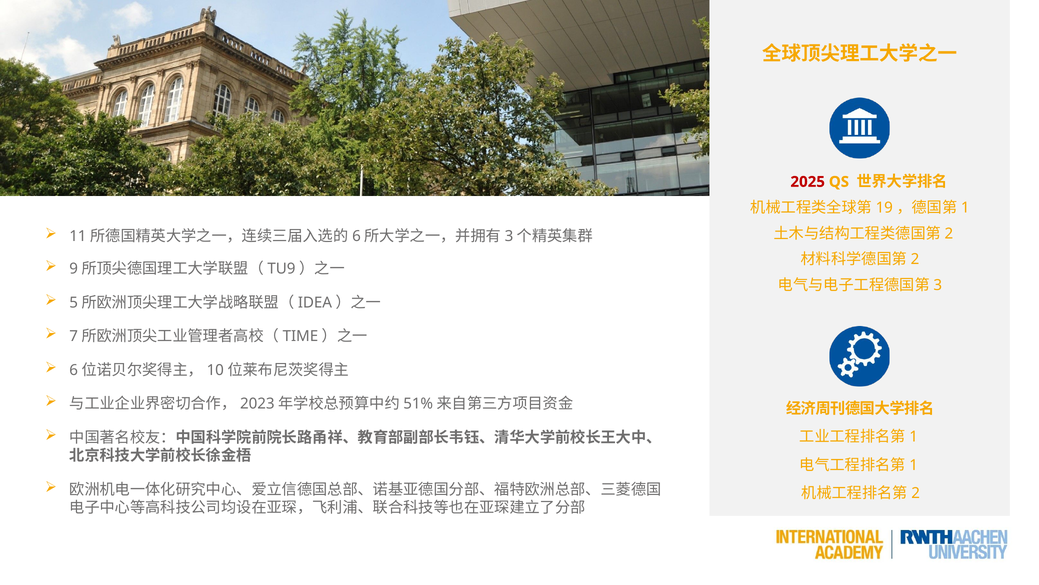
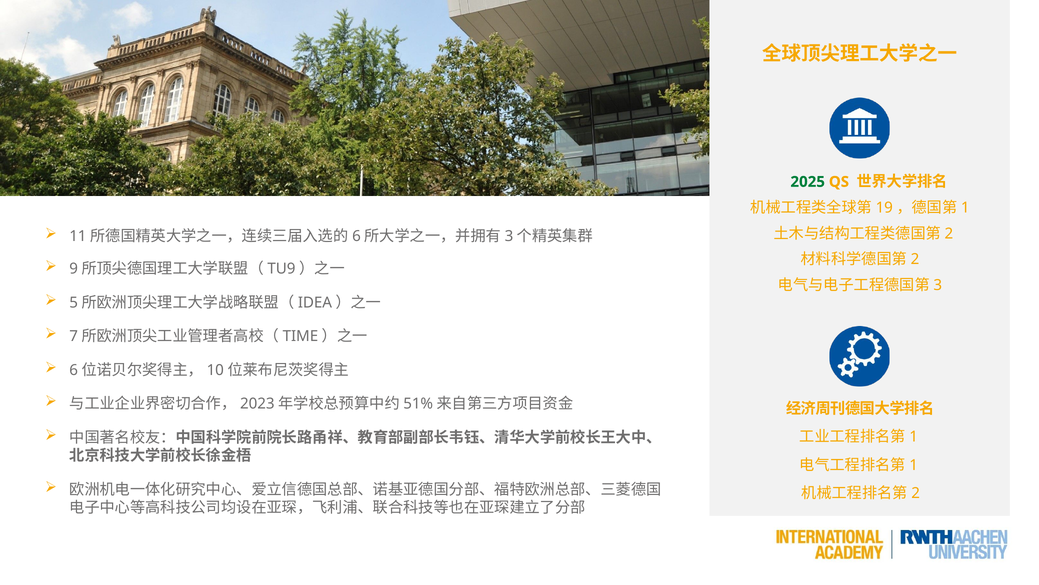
2025 colour: red -> green
